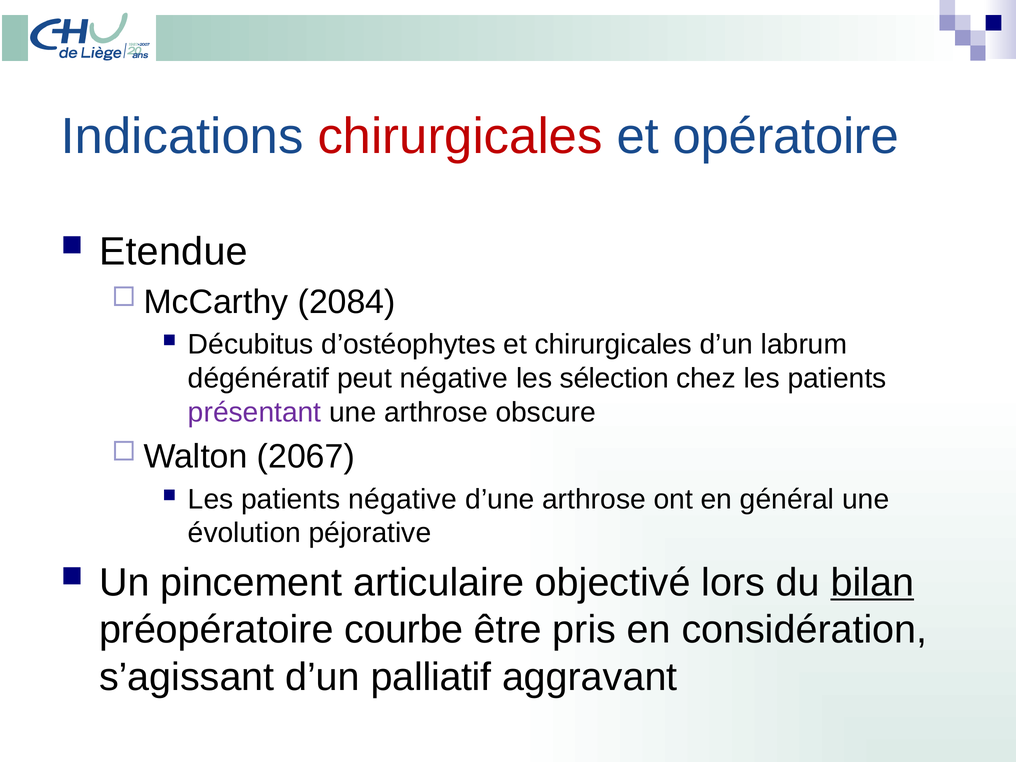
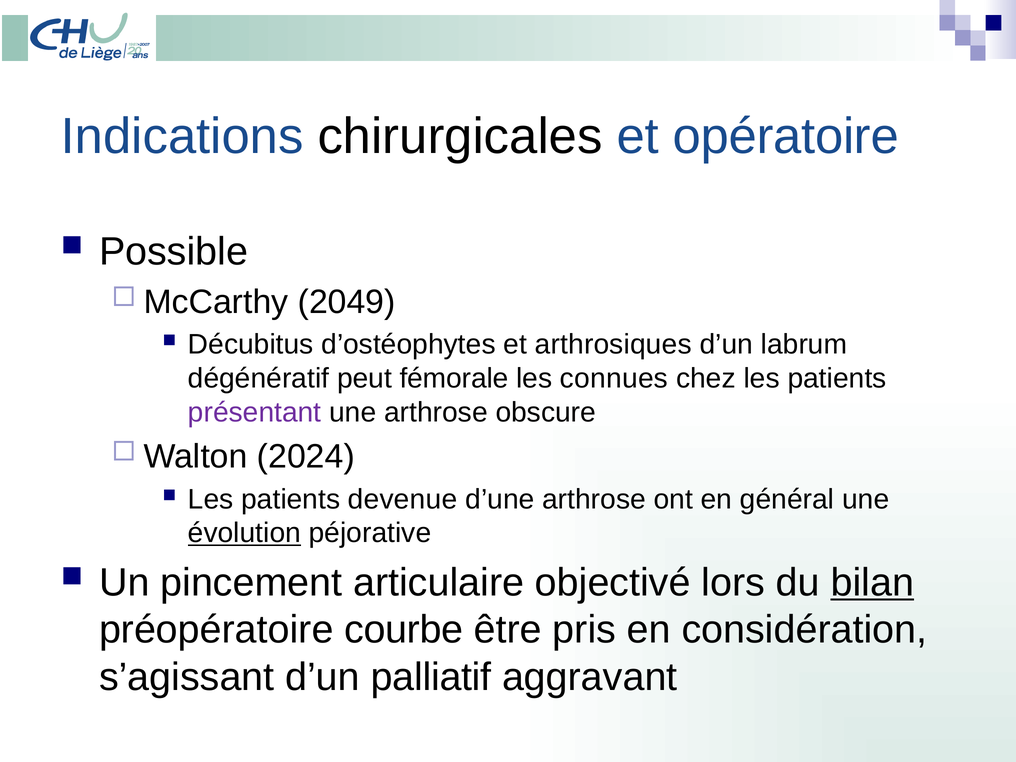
chirurgicales at (460, 136) colour: red -> black
Etendue: Etendue -> Possible
2084: 2084 -> 2049
et chirurgicales: chirurgicales -> arthrosiques
peut négative: négative -> fémorale
sélection: sélection -> connues
2067: 2067 -> 2024
patients négative: négative -> devenue
évolution underline: none -> present
